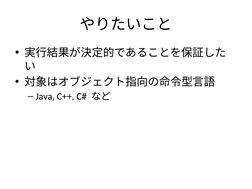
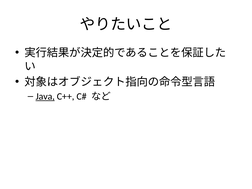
Java underline: none -> present
